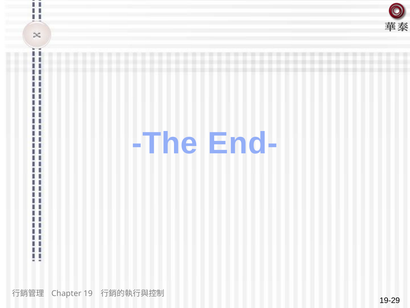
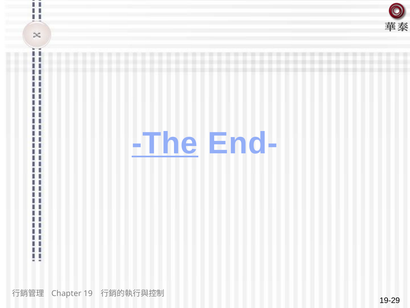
The underline: none -> present
